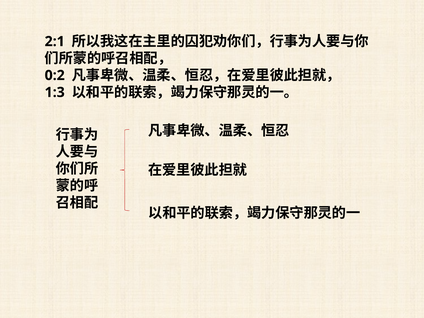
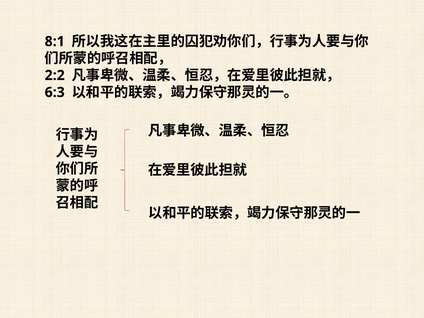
2:1: 2:1 -> 8:1
0:2: 0:2 -> 2:2
1:3: 1:3 -> 6:3
